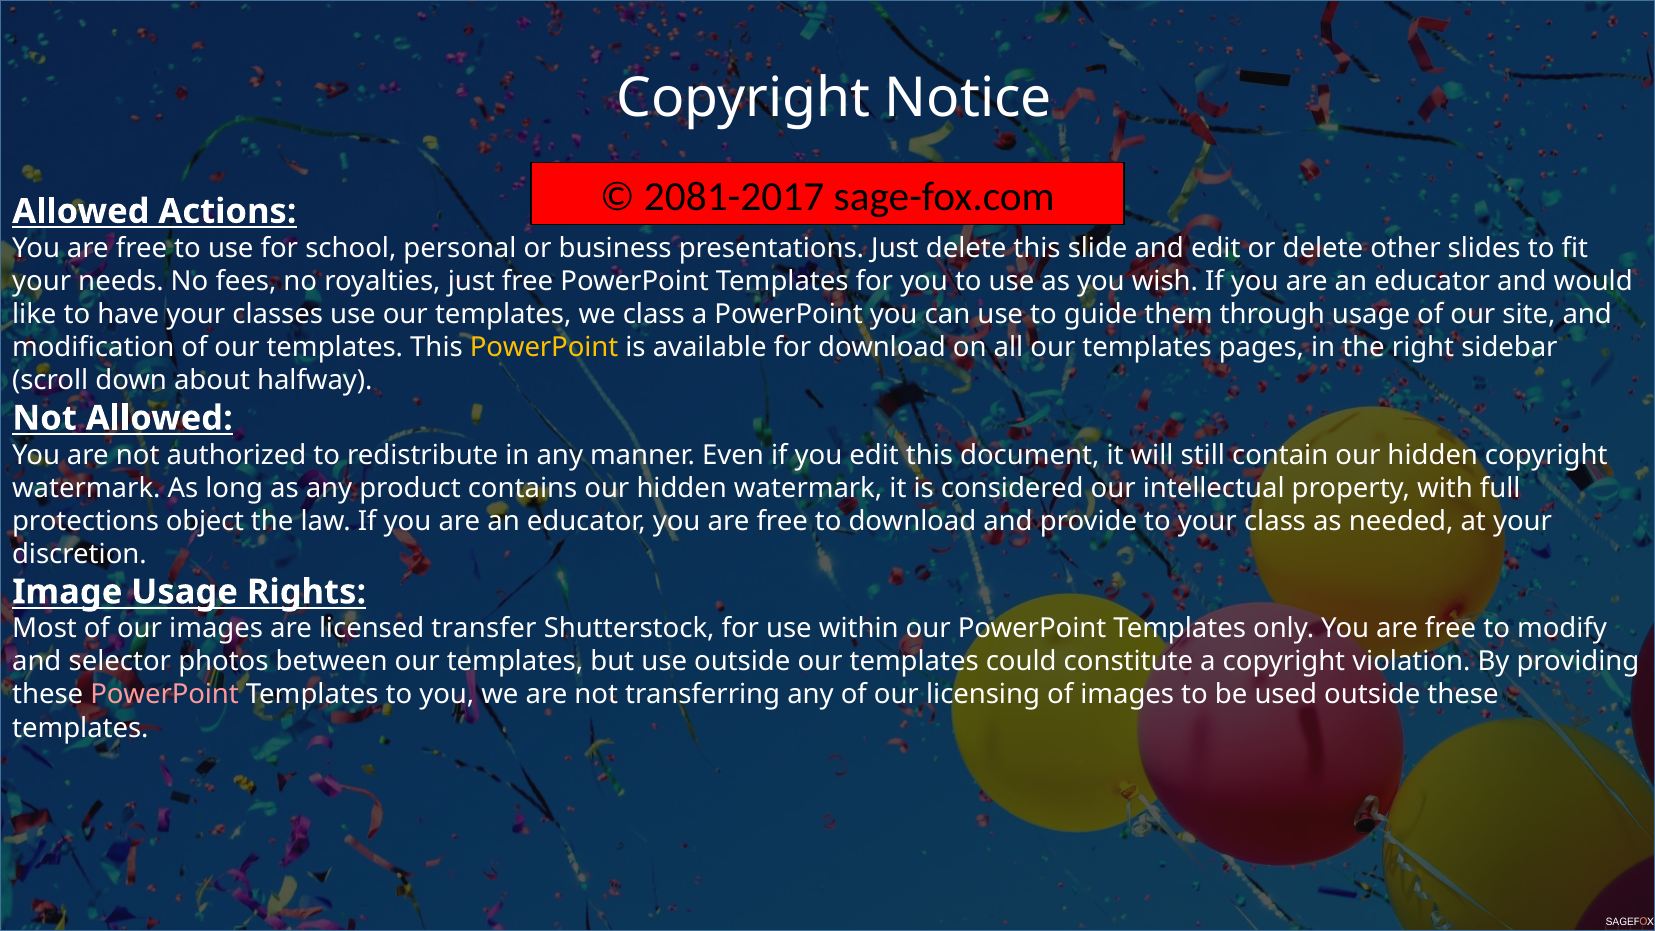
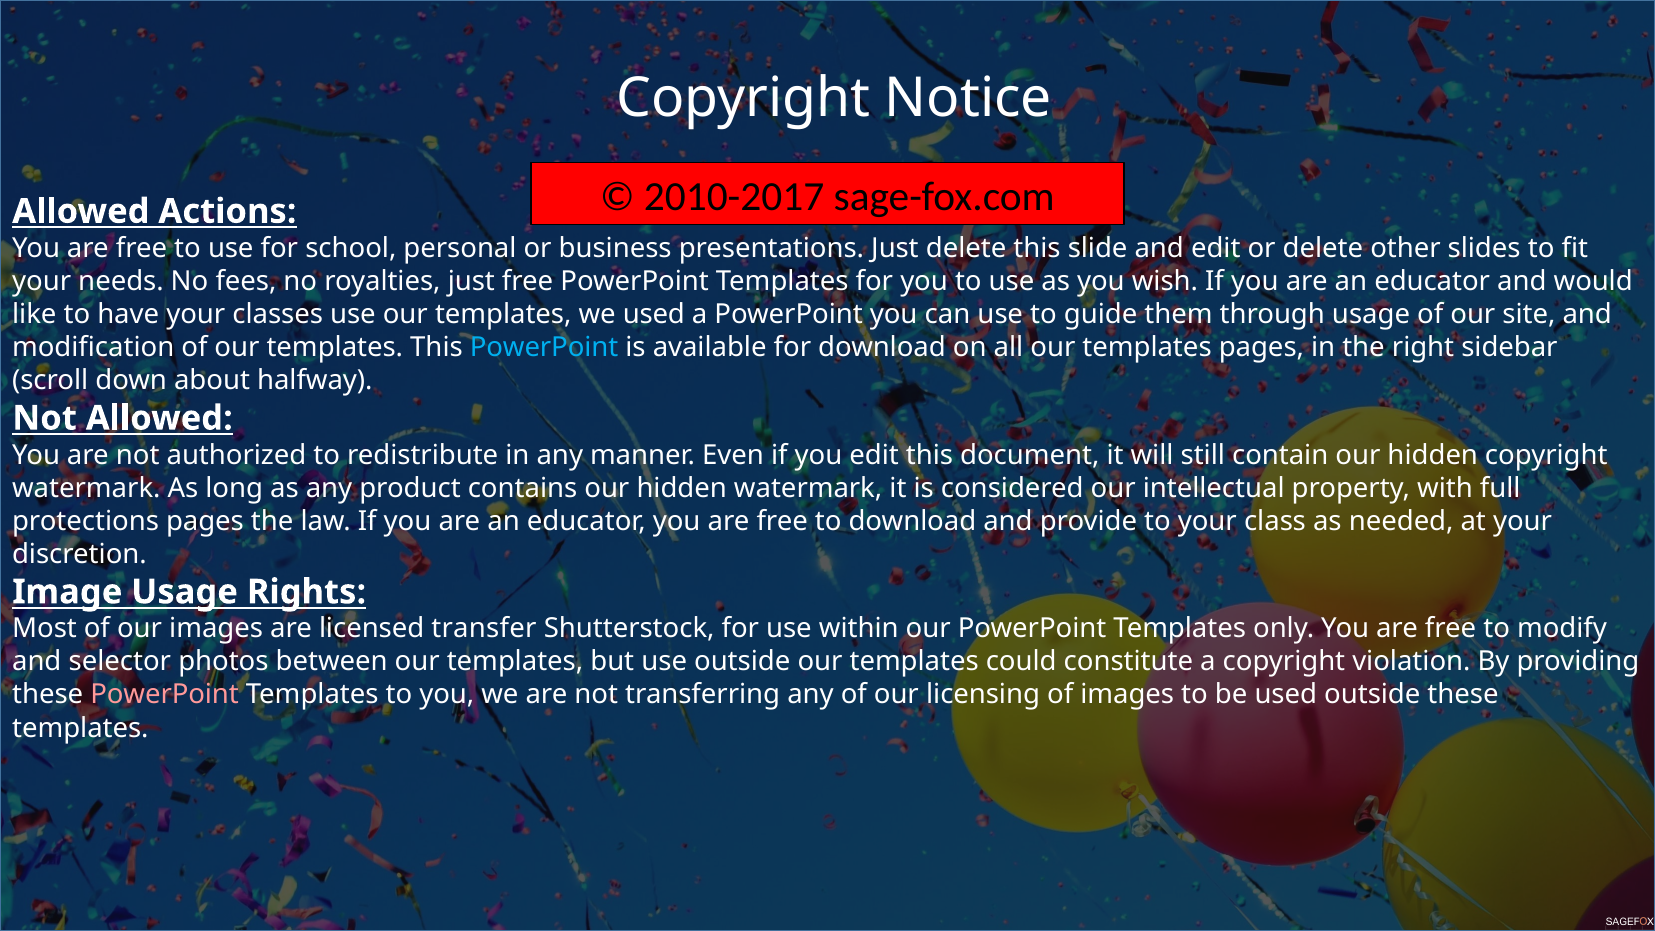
2081-2017: 2081-2017 -> 2010-2017
we class: class -> used
PowerPoint at (544, 347) colour: yellow -> light blue
protections object: object -> pages
